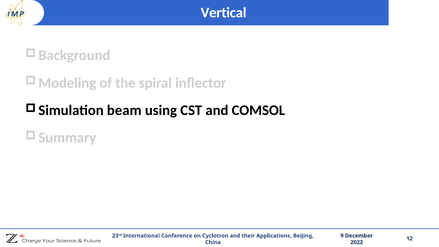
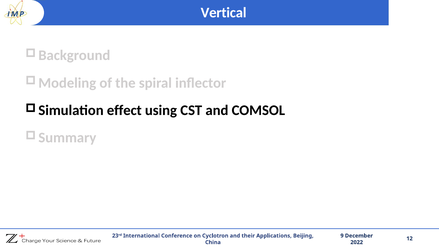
beam: beam -> effect
